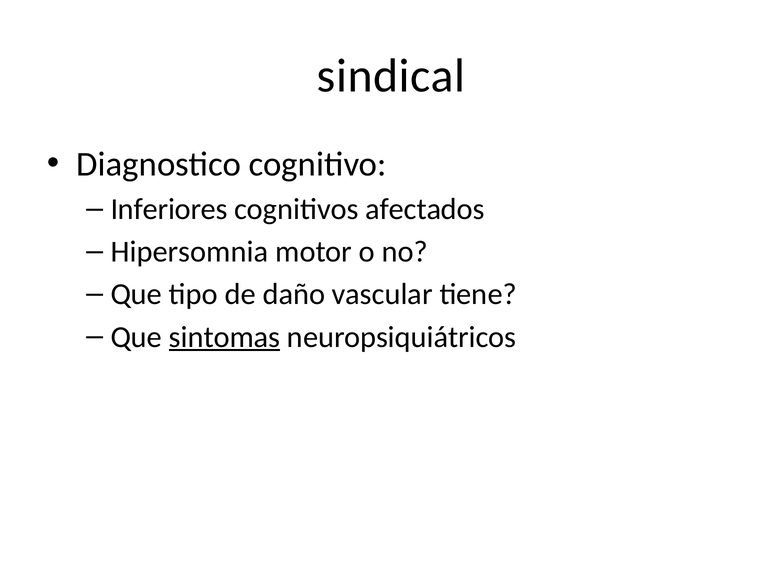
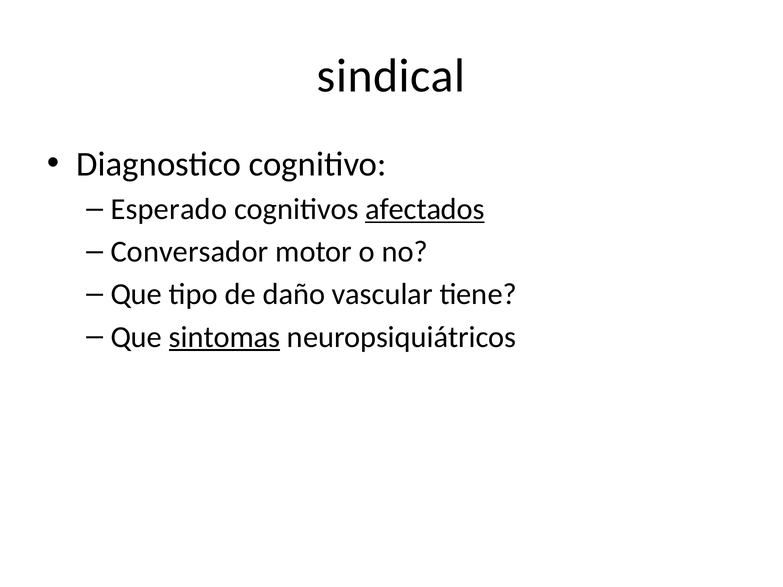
Inferiores: Inferiores -> Esperado
afectados underline: none -> present
Hipersomnia: Hipersomnia -> Conversador
